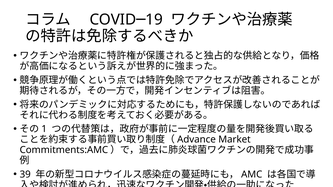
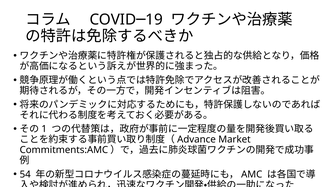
39: 39 -> 54
